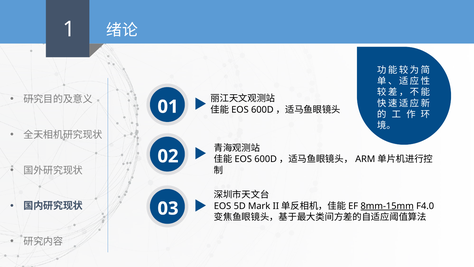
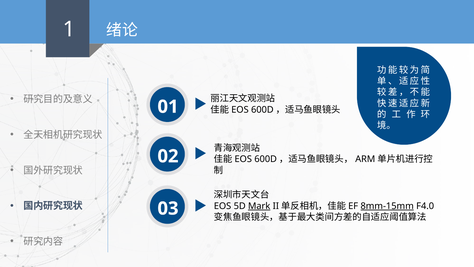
Mark underline: none -> present
